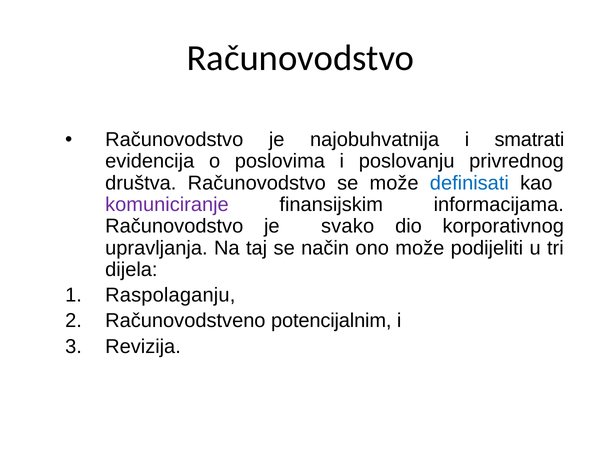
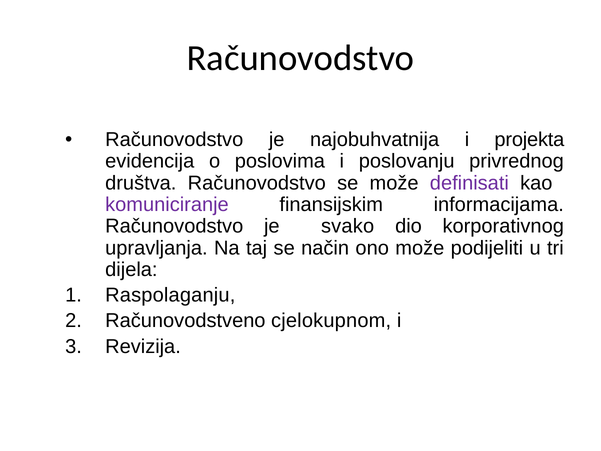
smatrati: smatrati -> projekta
definisati colour: blue -> purple
potencijalnim: potencijalnim -> cjelokupnom
